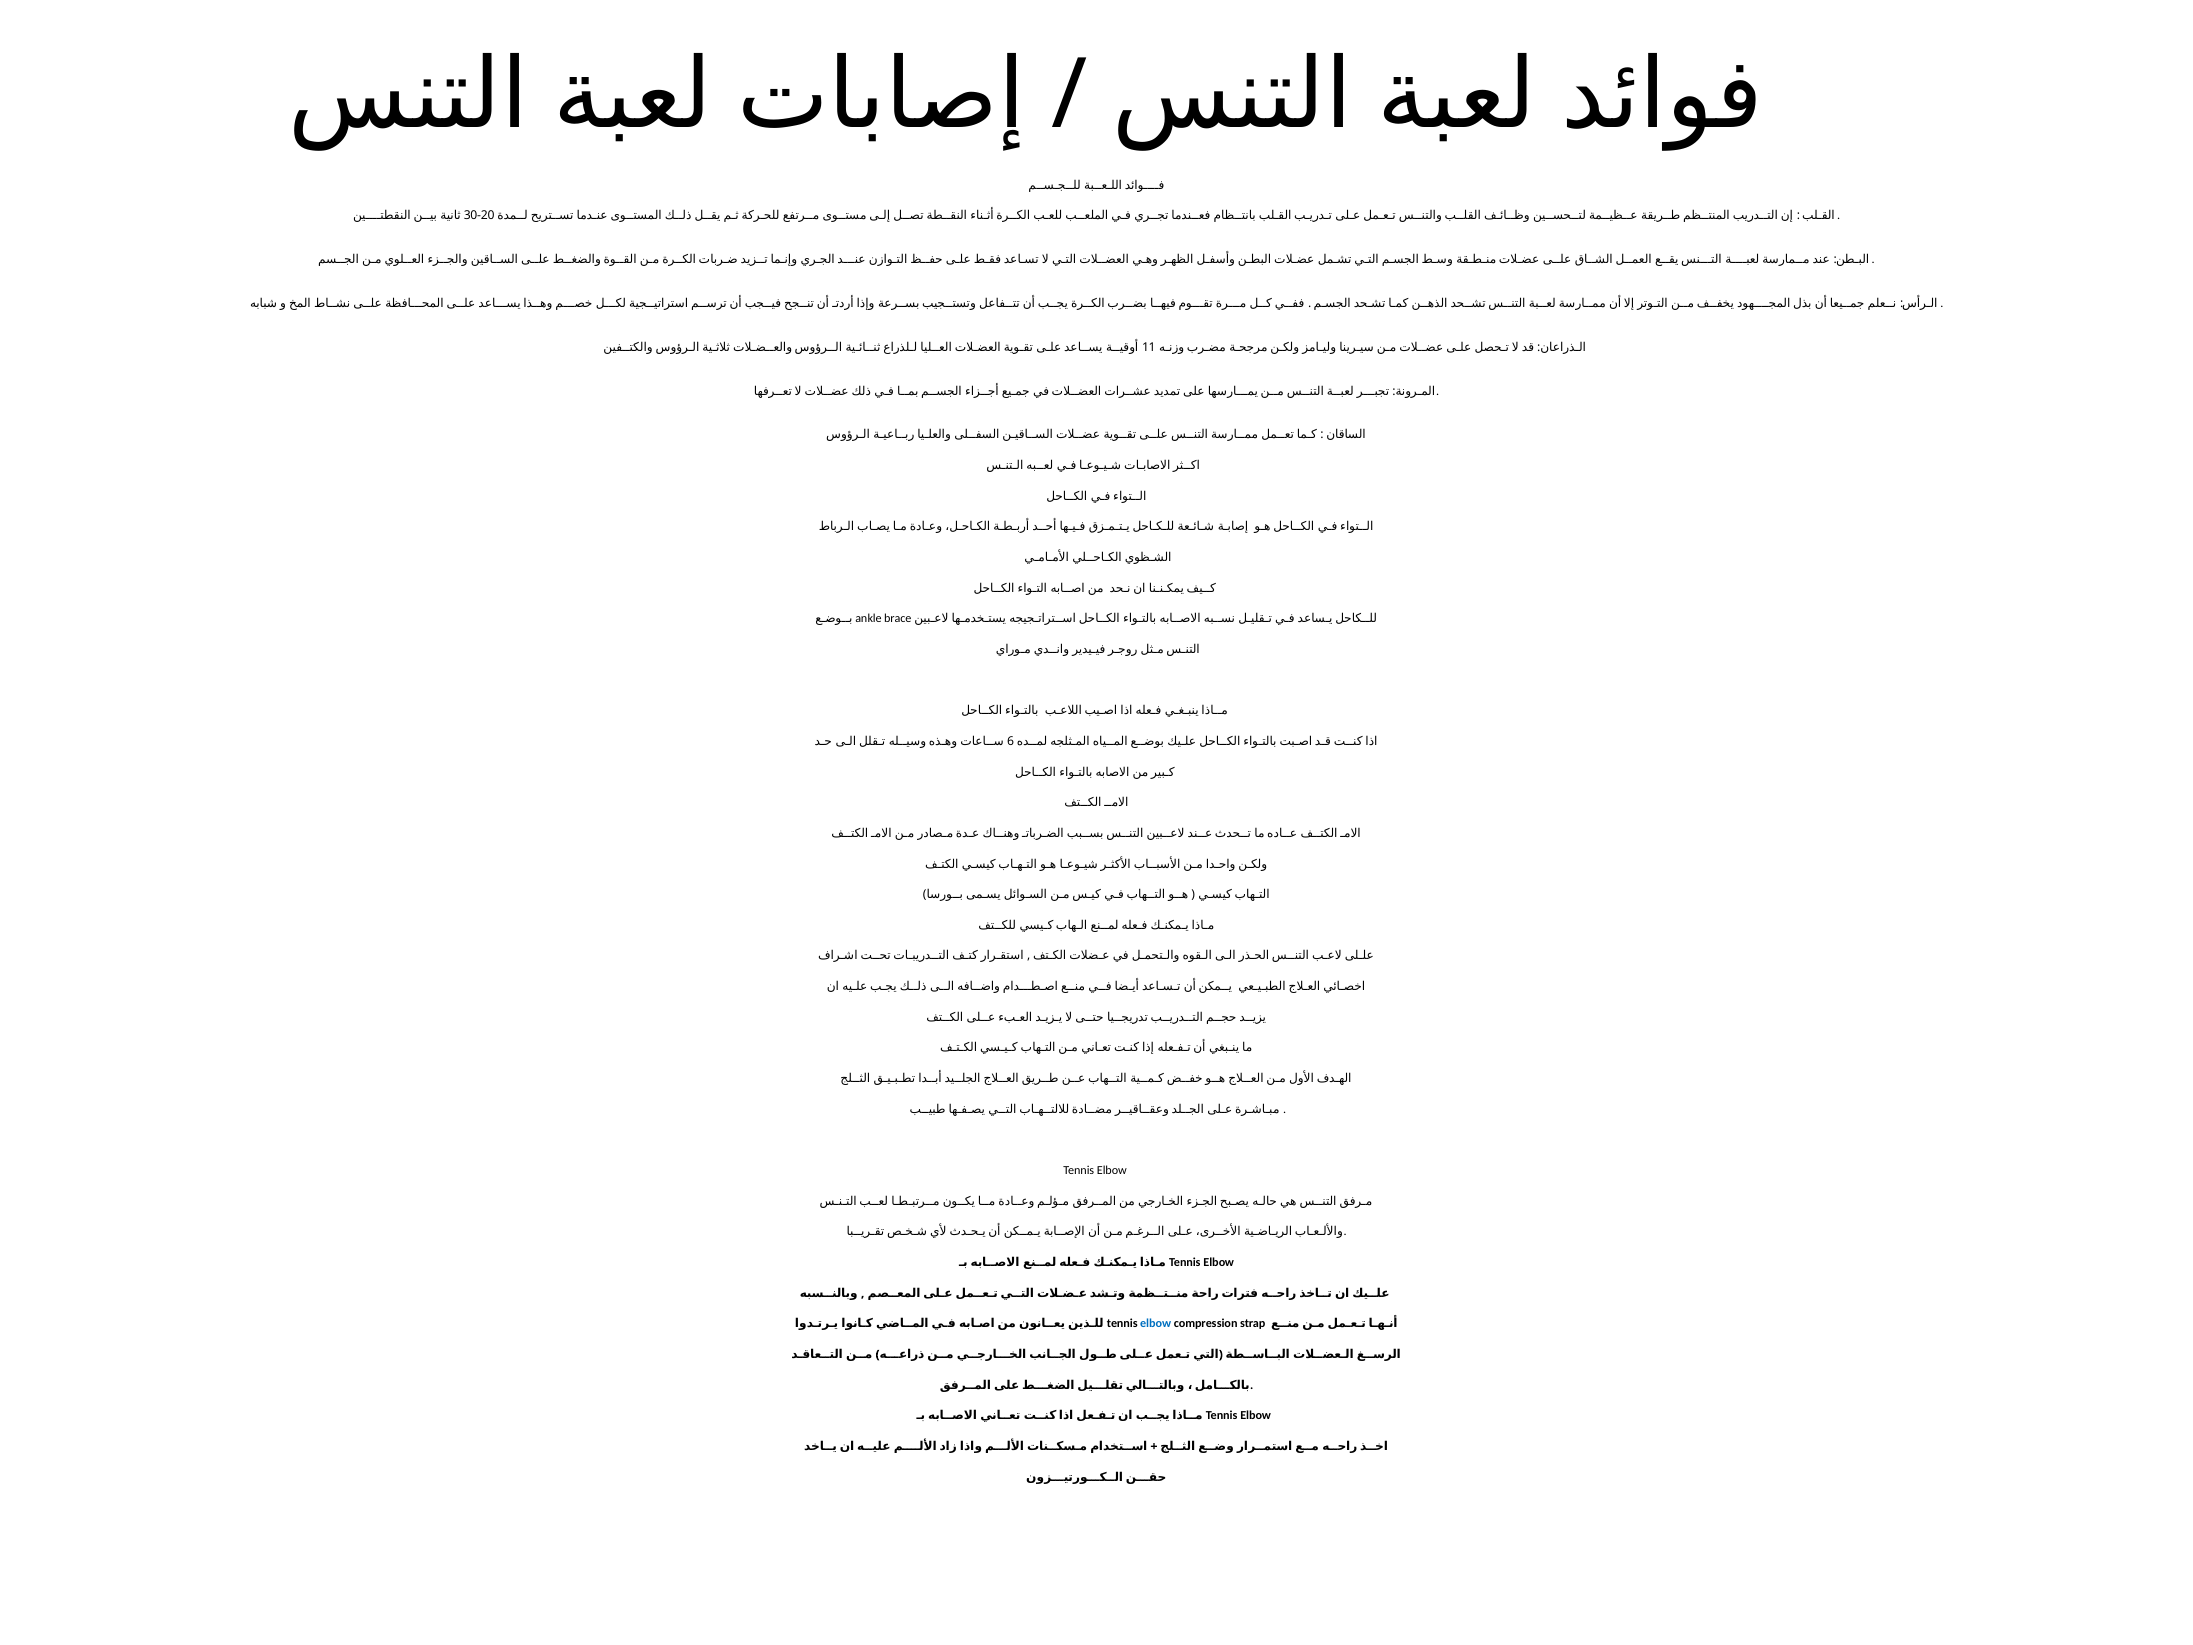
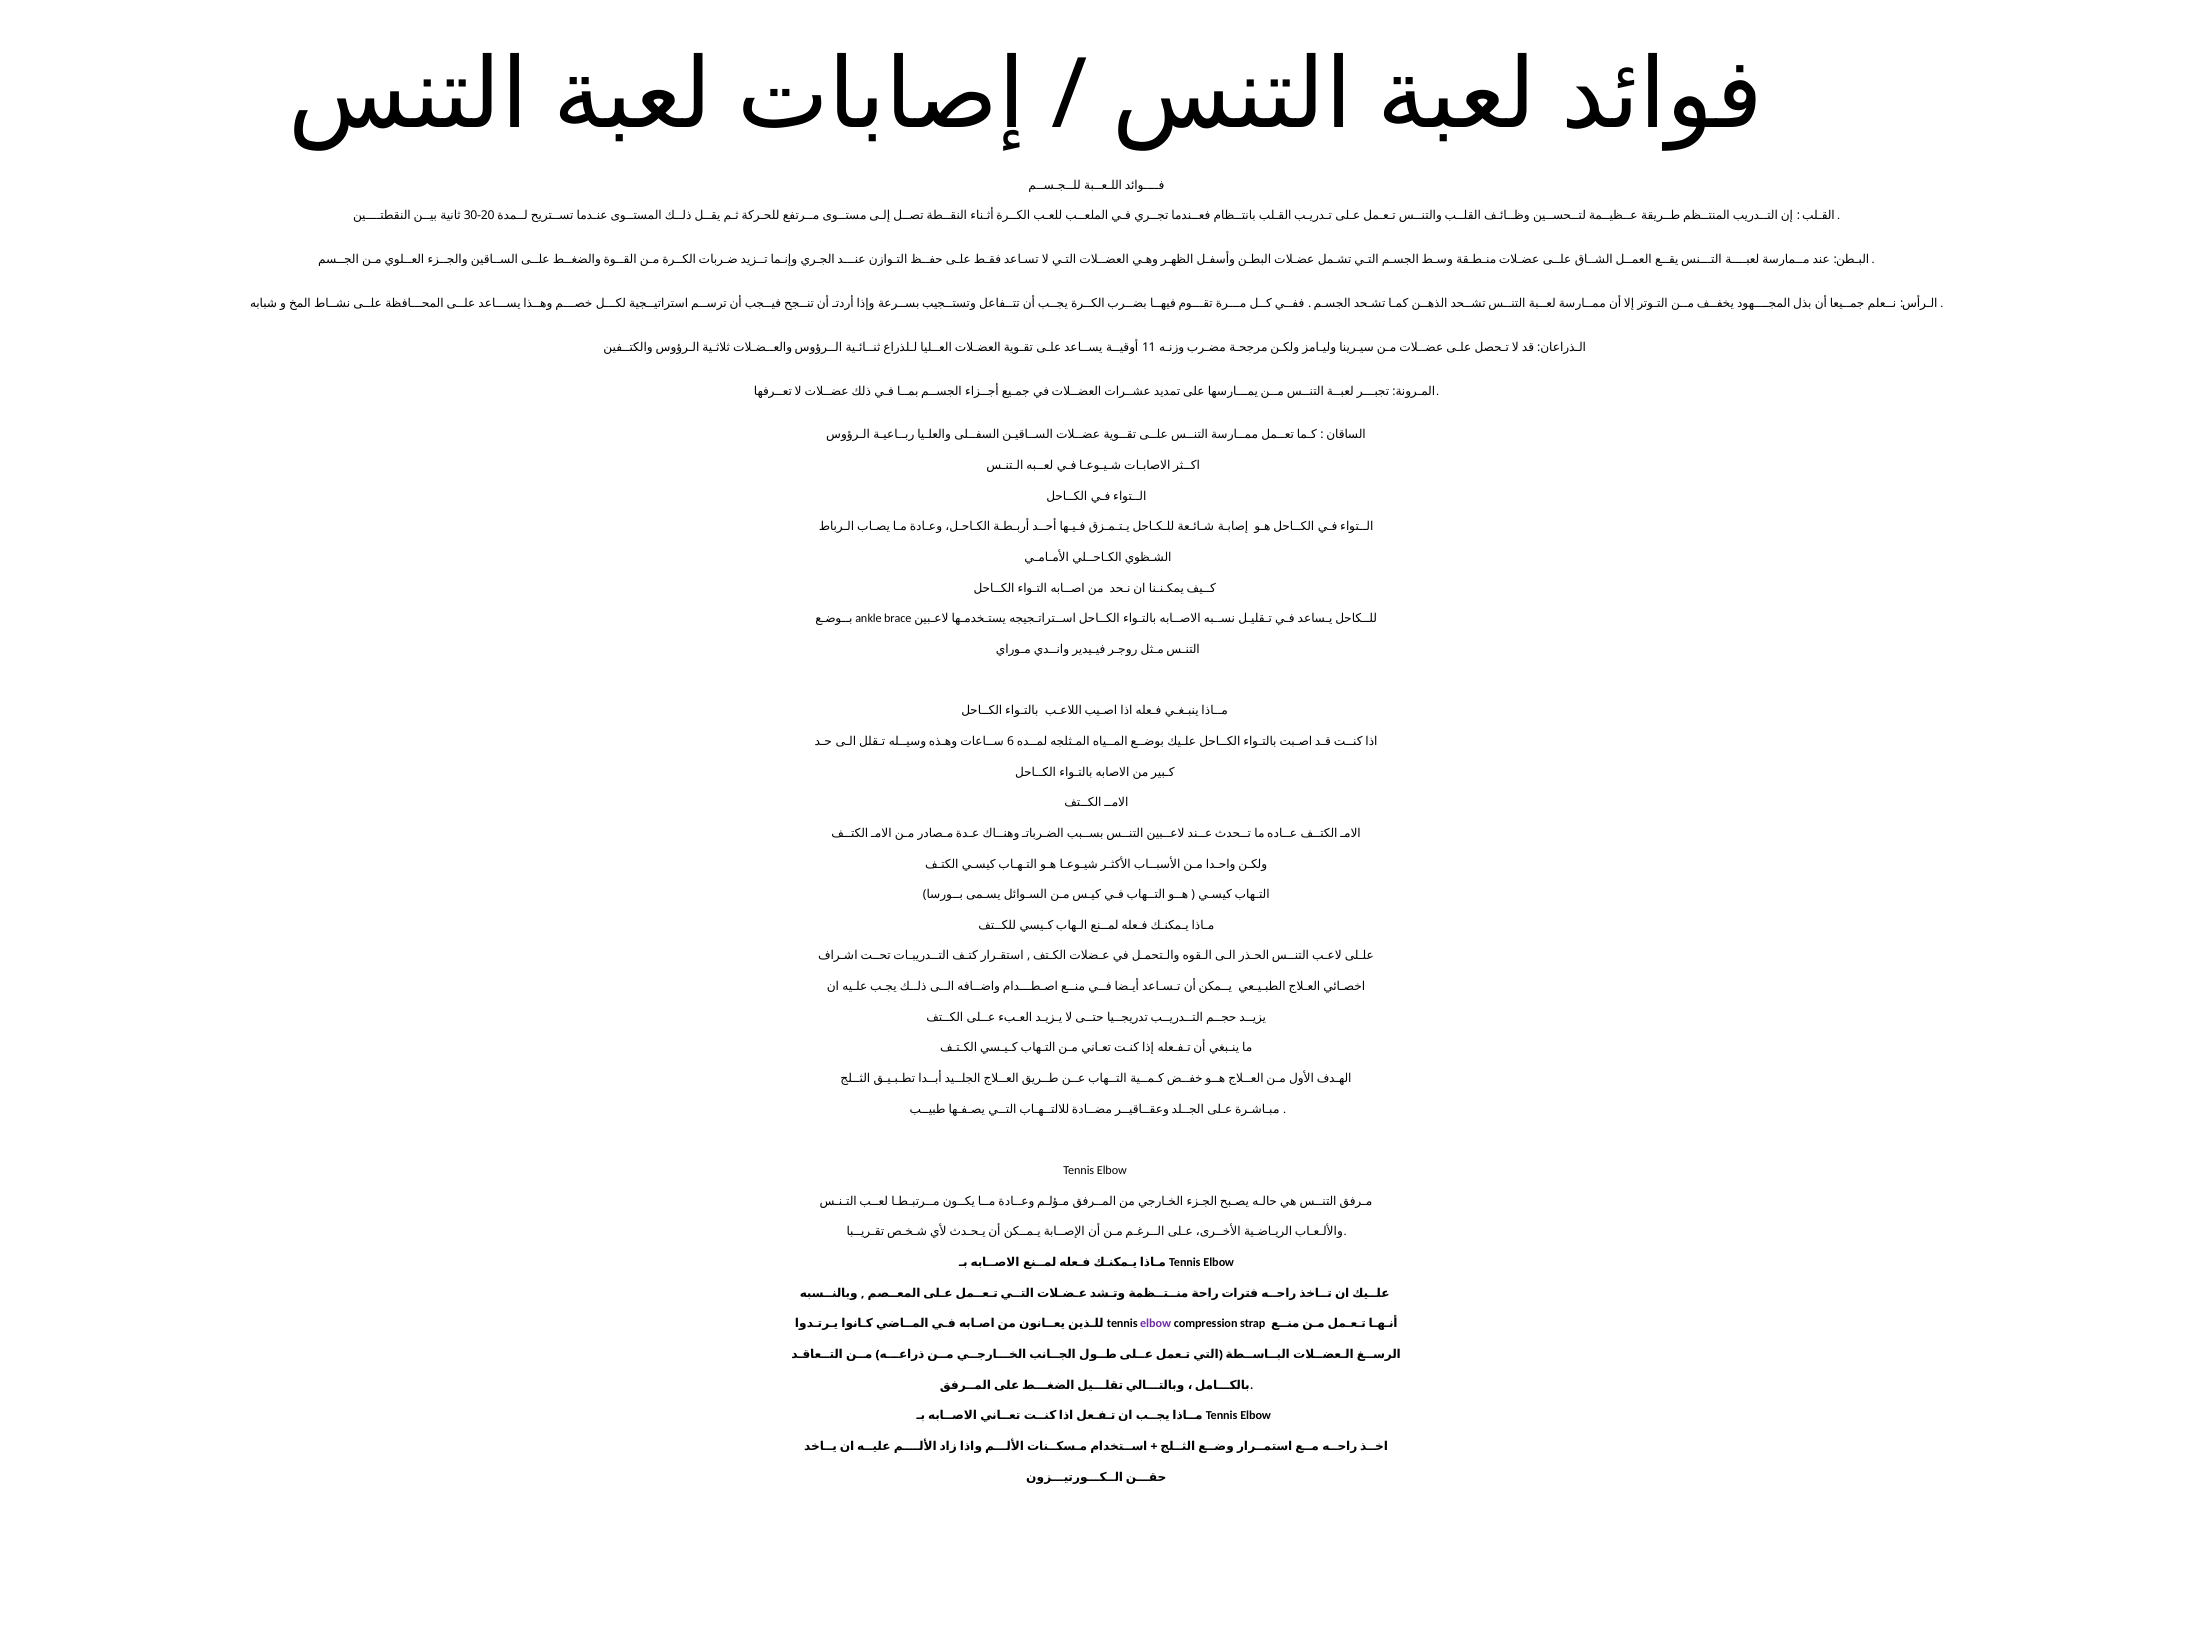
elbow at (1156, 1324) colour: blue -> purple
